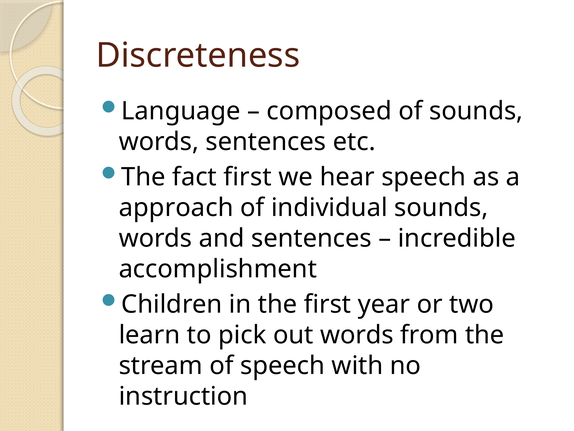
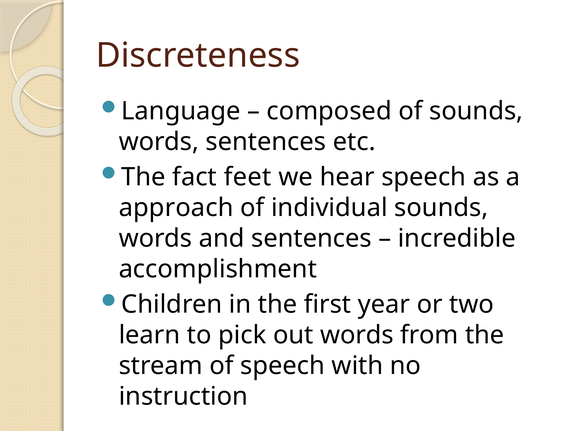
fact first: first -> feet
